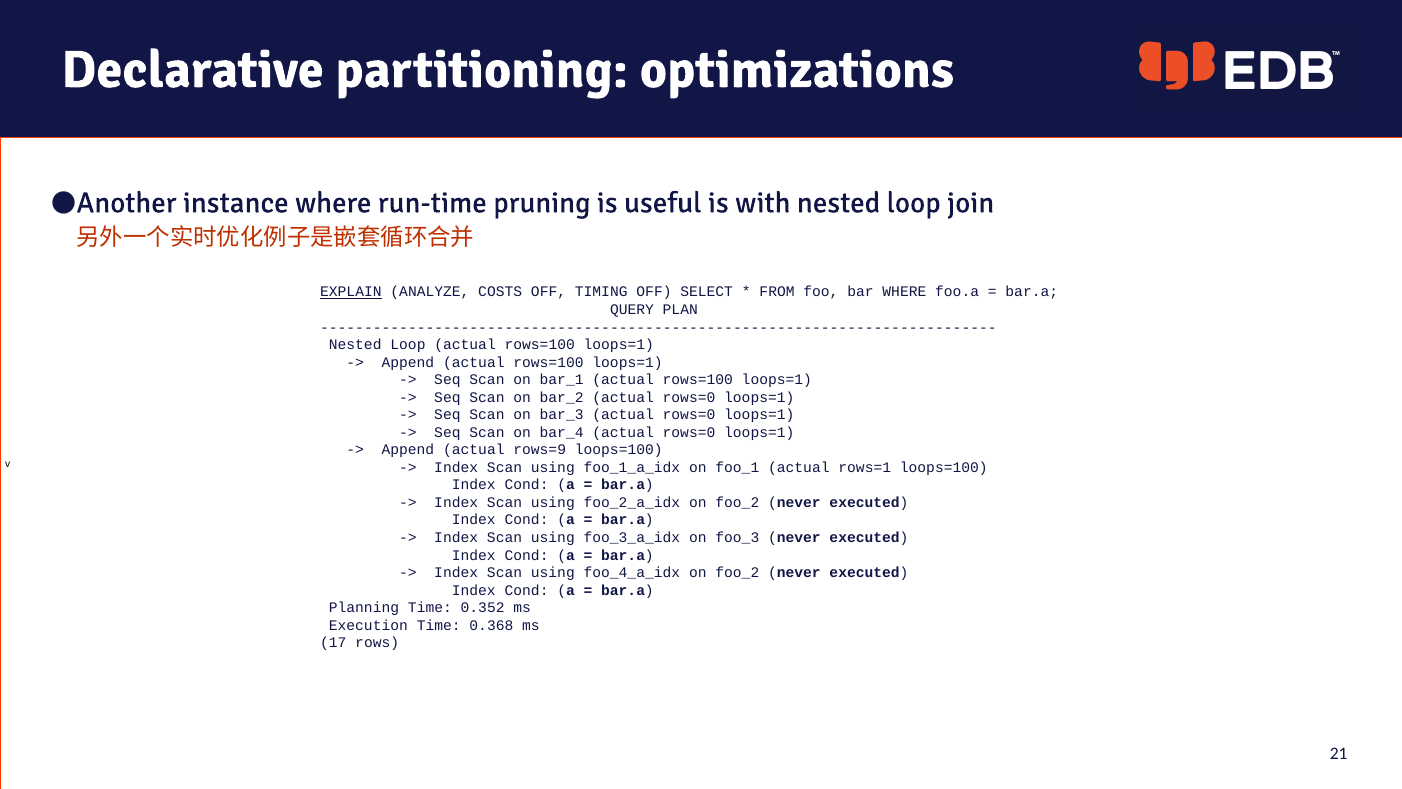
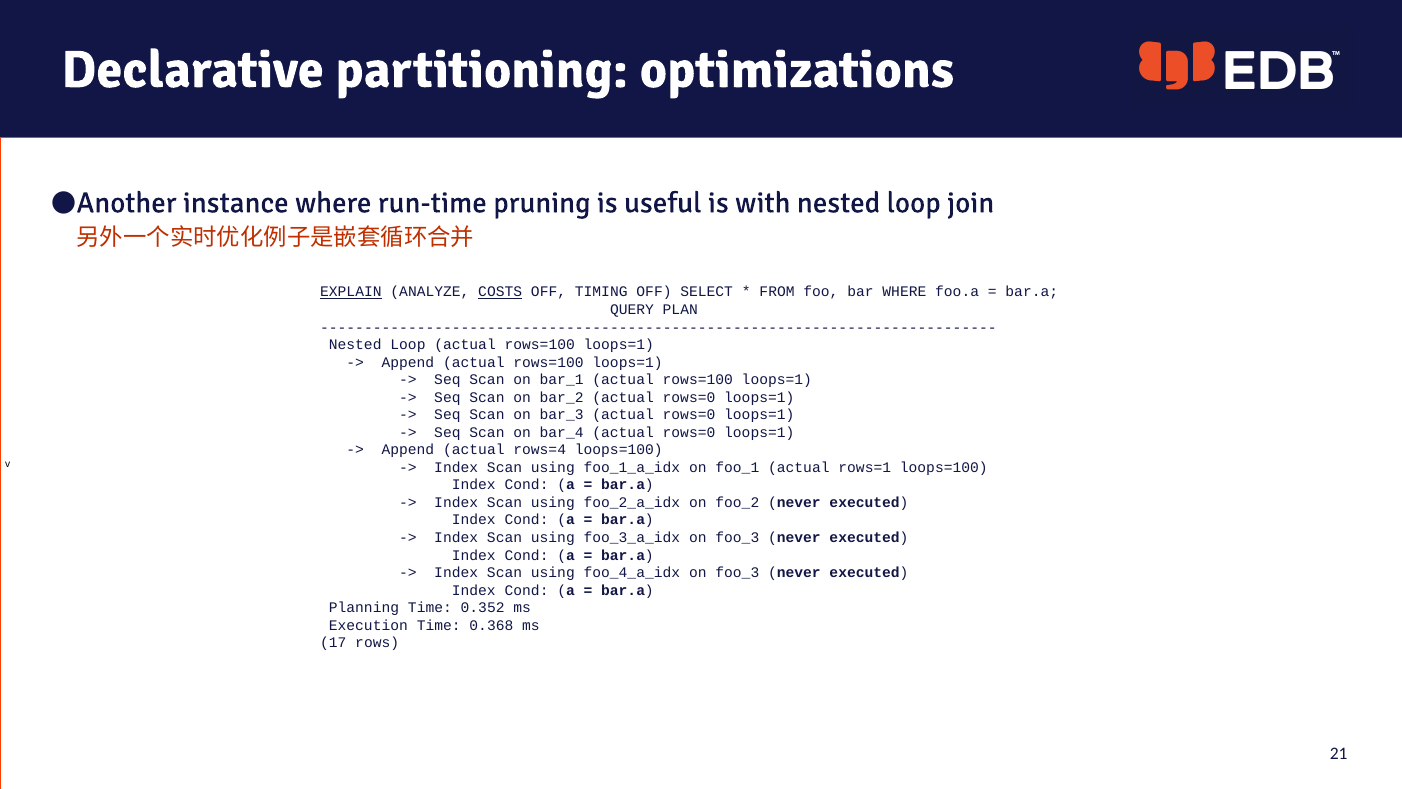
COSTS underline: none -> present
rows=9: rows=9 -> rows=4
foo_4_a_idx on foo_2: foo_2 -> foo_3
